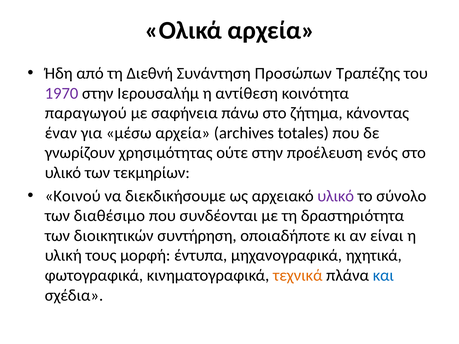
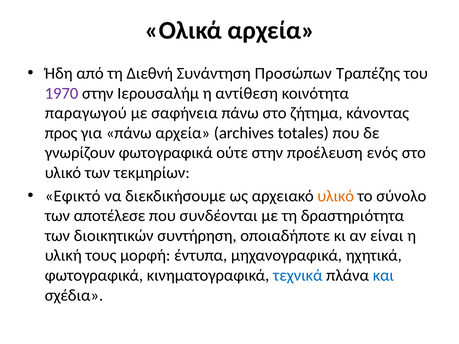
έναν: έναν -> προς
για μέσω: μέσω -> πάνω
γνωρίζουν χρησιμότητας: χρησιμότητας -> φωτογραφικά
Κοινού: Κοινού -> Εφικτό
υλικό at (336, 196) colour: purple -> orange
διαθέσιμο: διαθέσιμο -> αποτέλεσε
τεχνικά colour: orange -> blue
